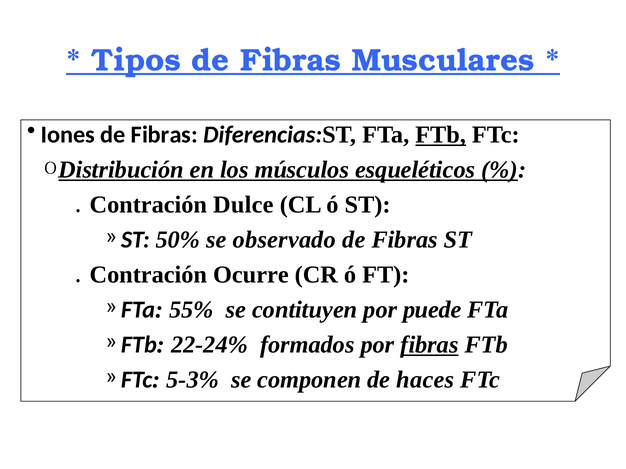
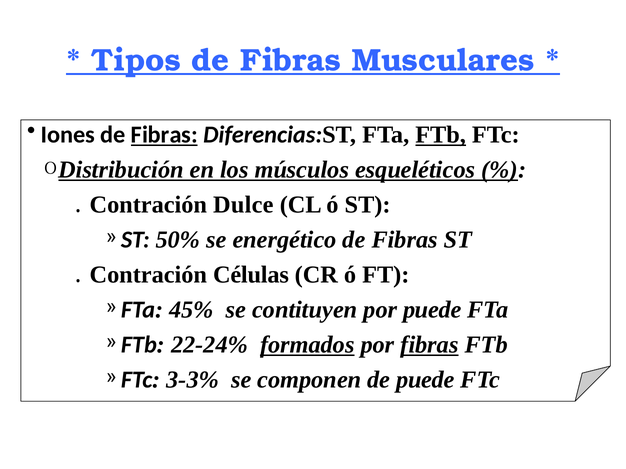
Fibras at (164, 135) underline: none -> present
observado: observado -> energético
Ocurre: Ocurre -> Células
55%: 55% -> 45%
formados underline: none -> present
5-3%: 5-3% -> 3-3%
de haces: haces -> puede
